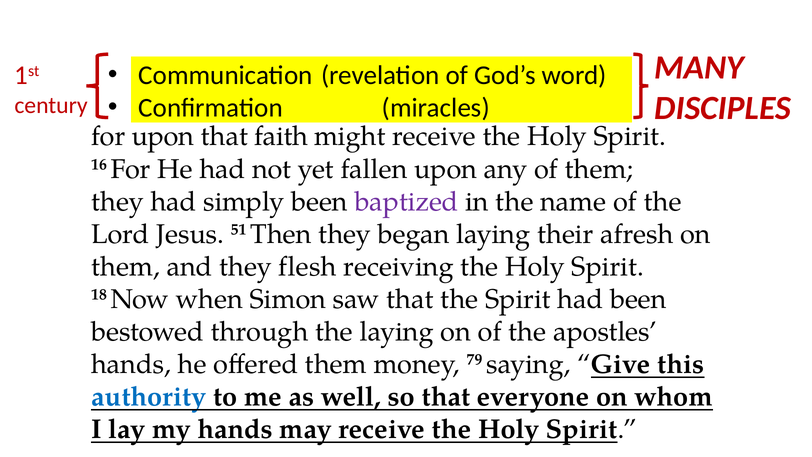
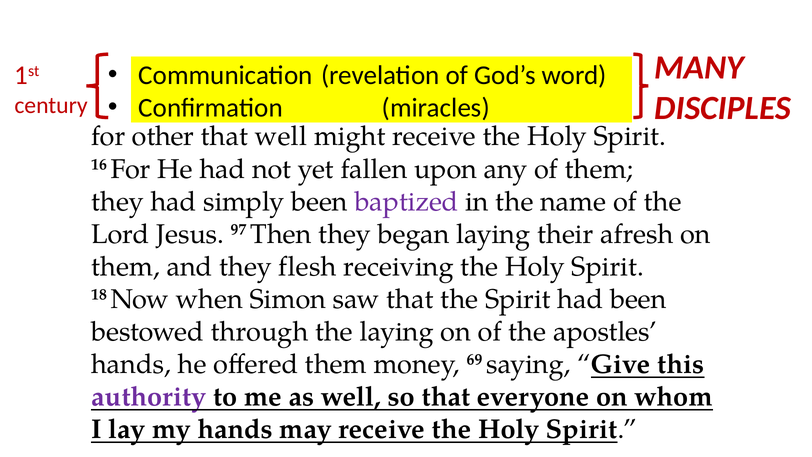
for upon: upon -> other
that faith: faith -> well
51: 51 -> 97
79: 79 -> 69
authority colour: blue -> purple
